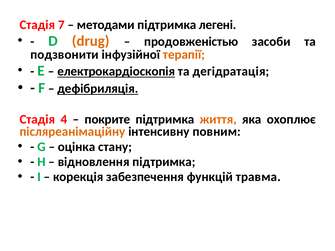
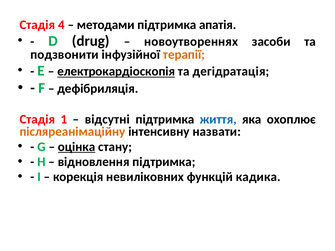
7: 7 -> 4
легені: легені -> апатія
drug colour: orange -> black
продовженістью: продовженістью -> новоутвореннях
дефібриляція underline: present -> none
4: 4 -> 1
покрите: покрите -> відсутні
життя colour: orange -> blue
повним: повним -> назвати
оцінка underline: none -> present
забезпечення: забезпечення -> невиліковних
травма: травма -> кадика
